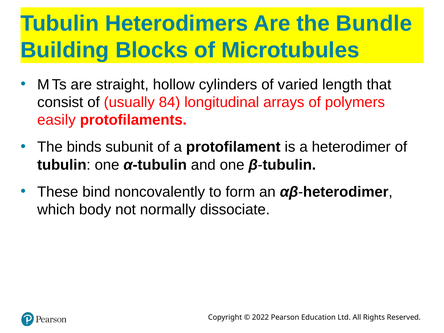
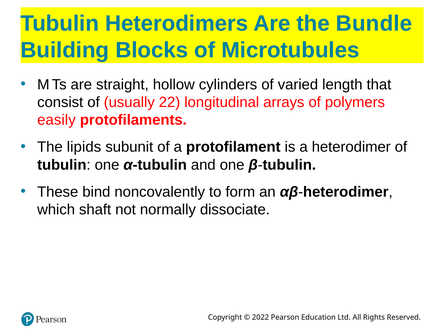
84: 84 -> 22
binds: binds -> lipids
body: body -> shaft
